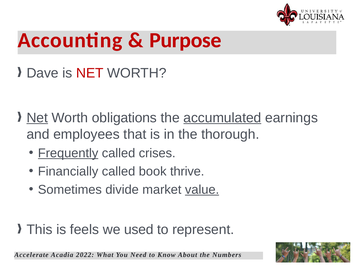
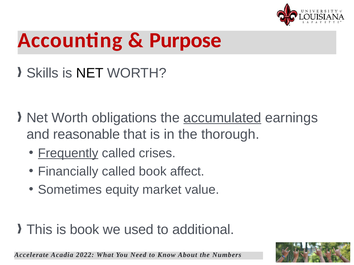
Dave: Dave -> Skills
NET at (90, 73) colour: red -> black
Net at (37, 118) underline: present -> none
employees: employees -> reasonable
thrive: thrive -> affect
divide: divide -> equity
value underline: present -> none
is feels: feels -> book
represent: represent -> additional
